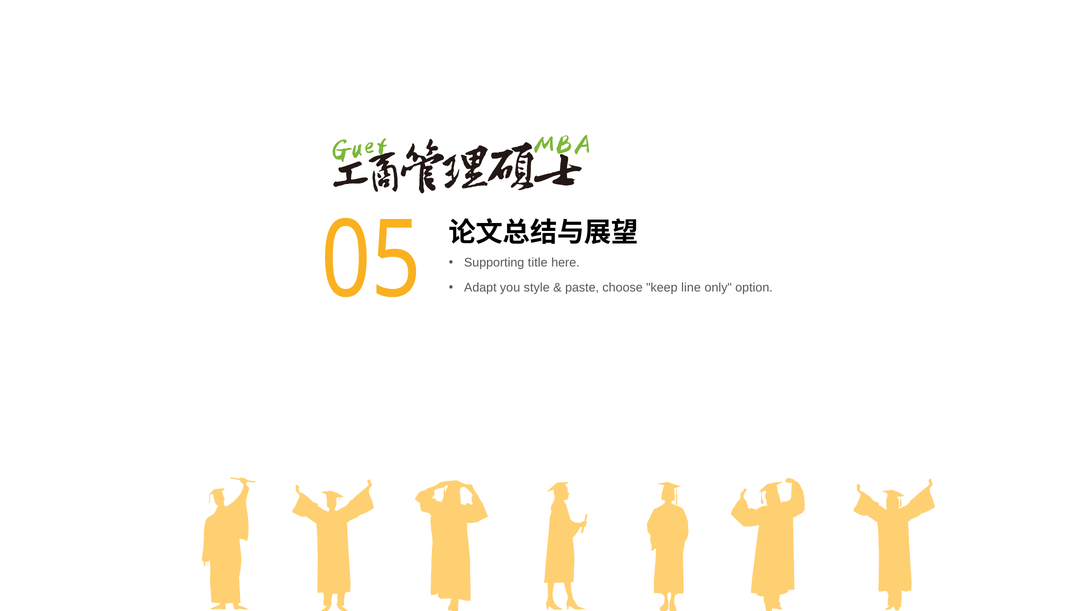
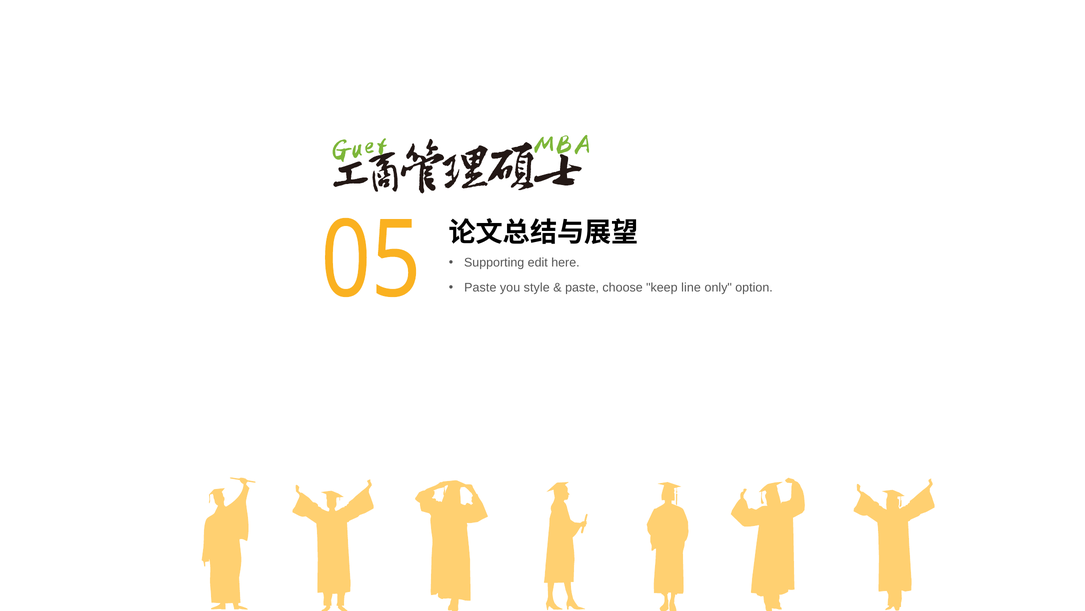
title: title -> edit
Adapt at (480, 287): Adapt -> Paste
